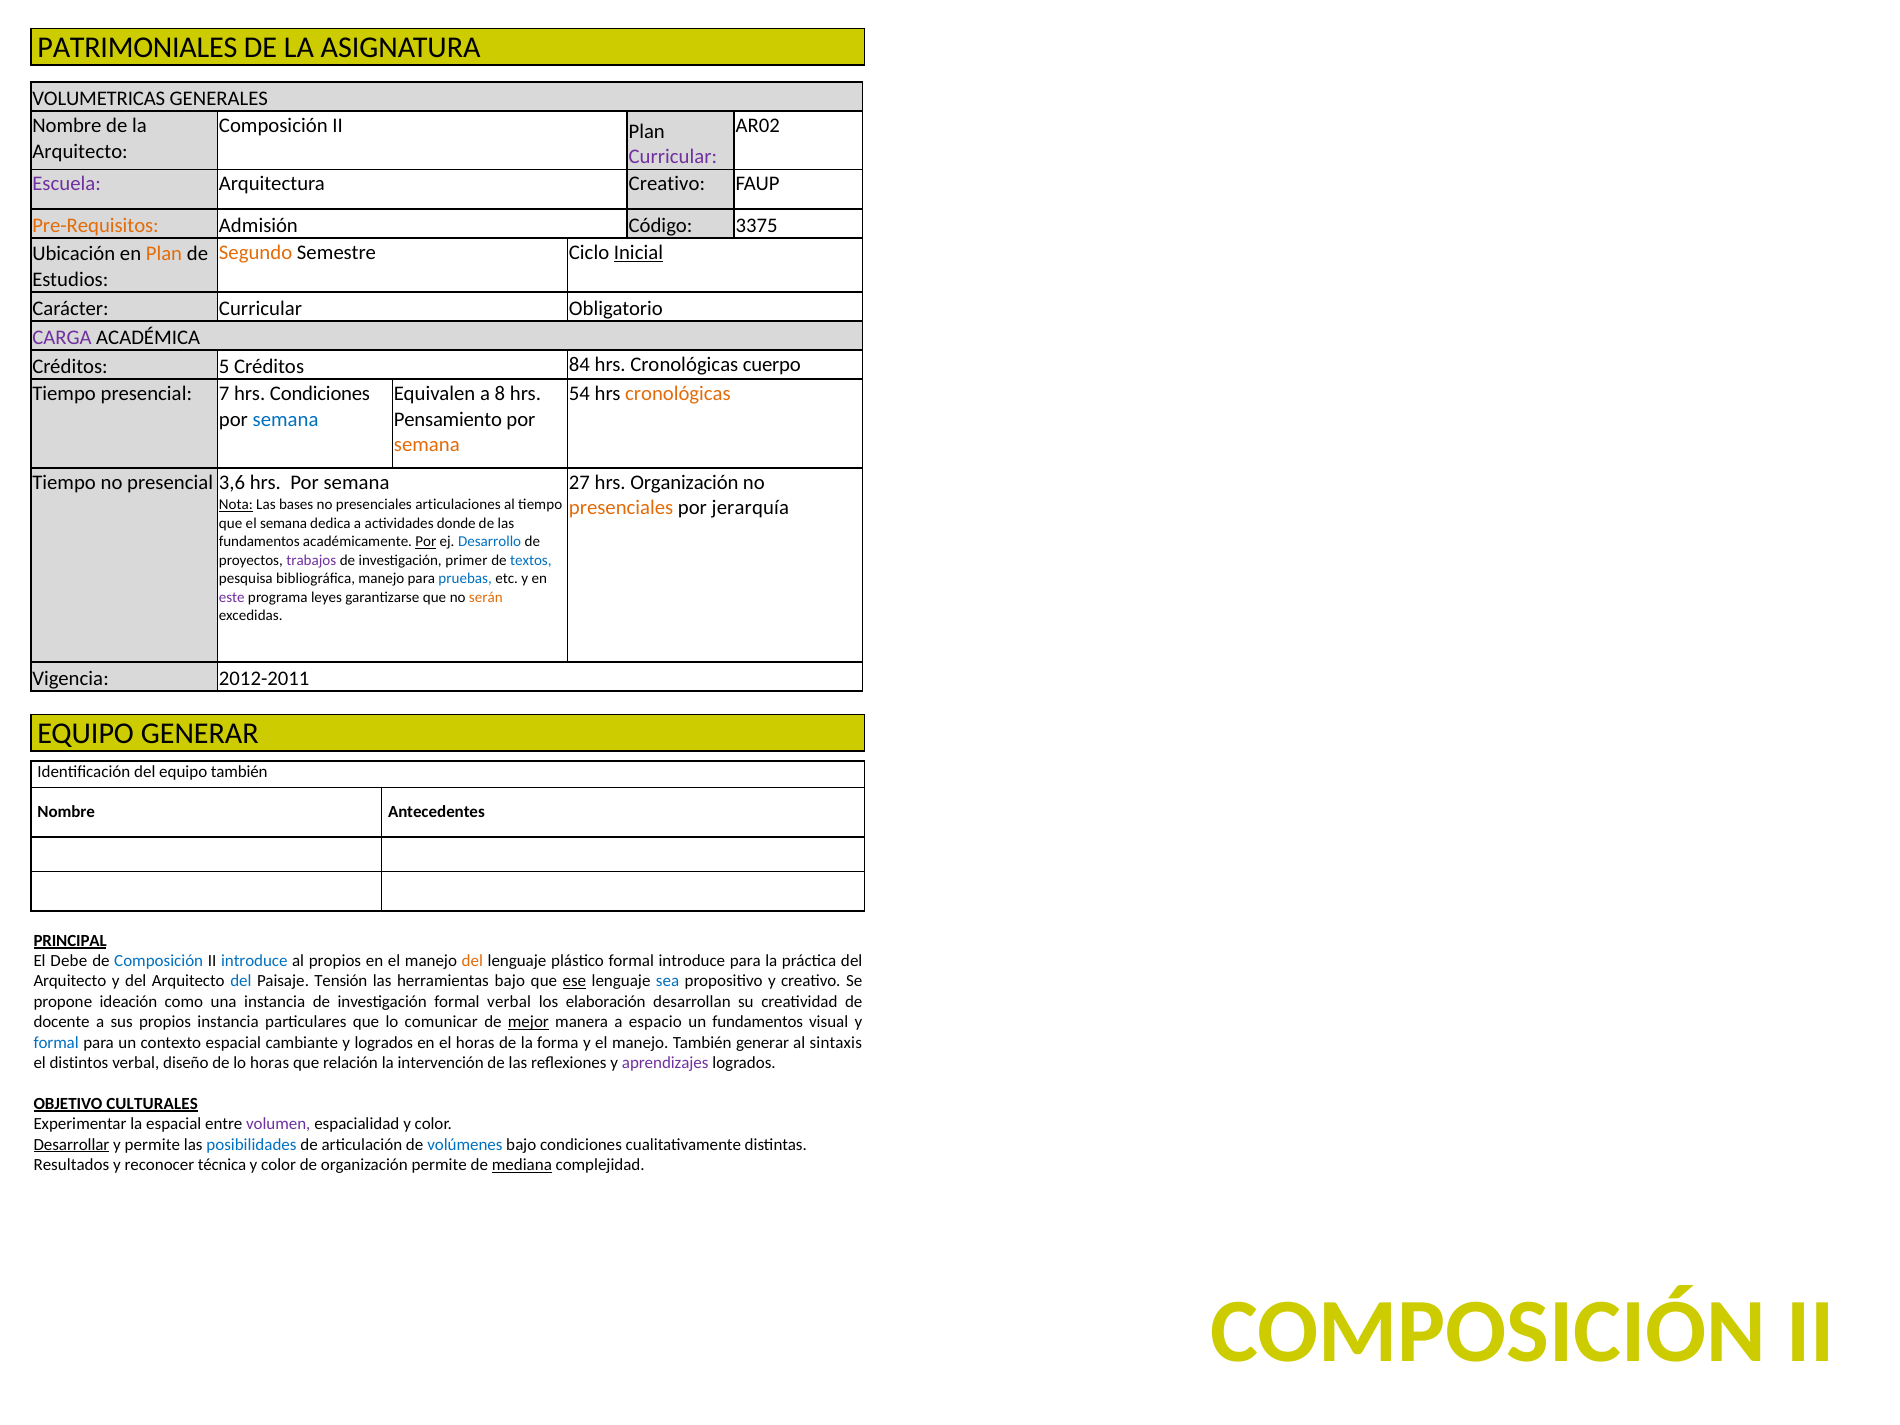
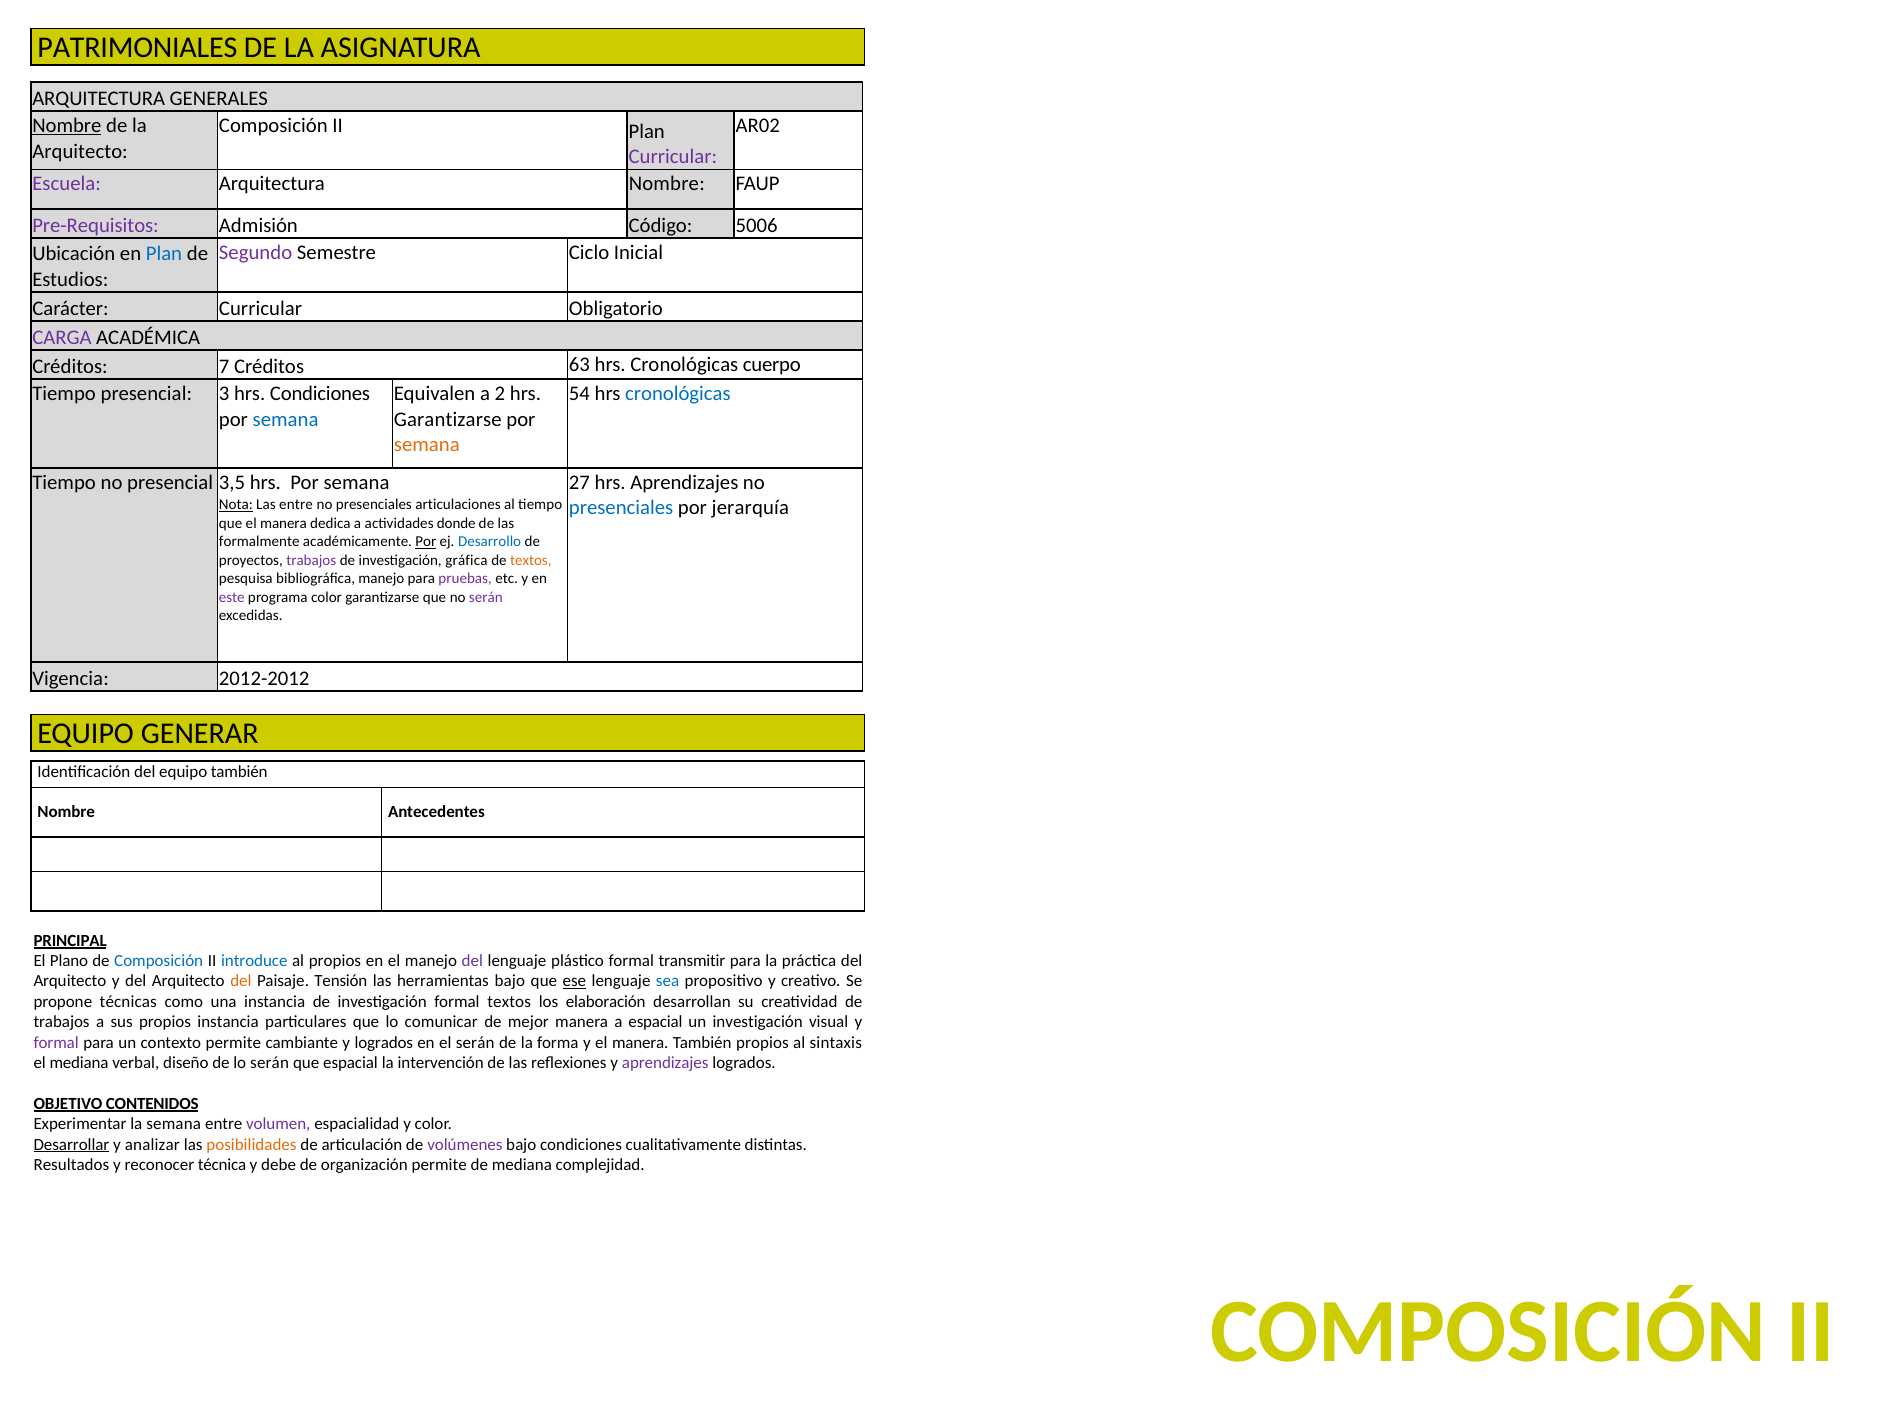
VOLUMETRICAS at (99, 99): VOLUMETRICAS -> ARQUITECTURA
Nombre at (67, 126) underline: none -> present
Arquitectura Creativo: Creativo -> Nombre
Pre-Requisitos colour: orange -> purple
3375: 3375 -> 5006
Segundo colour: orange -> purple
Inicial underline: present -> none
Plan at (164, 254) colour: orange -> blue
5: 5 -> 7
84: 84 -> 63
7: 7 -> 3
8: 8 -> 2
cronológicas at (678, 394) colour: orange -> blue
Pensamiento at (448, 419): Pensamiento -> Garantizarse
3,6: 3,6 -> 3,5
hrs Organización: Organización -> Aprendizajes
Las bases: bases -> entre
presenciales at (621, 508) colour: orange -> blue
que el semana: semana -> manera
fundamentos at (259, 542): fundamentos -> formalmente
primer: primer -> gráfica
textos at (531, 560) colour: blue -> orange
pruebas colour: blue -> purple
programa leyes: leyes -> color
serán at (486, 597) colour: orange -> purple
2012-2011: 2012-2011 -> 2012-2012
Debe: Debe -> Plano
del at (472, 961) colour: orange -> purple
formal introduce: introduce -> transmitir
del at (241, 981) colour: blue -> orange
ideación: ideación -> técnicas
formal verbal: verbal -> textos
docente at (62, 1022): docente -> trabajos
mejor underline: present -> none
a espacio: espacio -> espacial
un fundamentos: fundamentos -> investigación
formal at (56, 1043) colour: blue -> purple
contexto espacial: espacial -> permite
el horas: horas -> serán
y el manejo: manejo -> manera
También generar: generar -> propios
el distintos: distintos -> mediana
lo horas: horas -> serán
que relación: relación -> espacial
CULTURALES: CULTURALES -> CONTENIDOS
la espacial: espacial -> semana
y permite: permite -> analizar
posibilidades colour: blue -> orange
volúmenes colour: blue -> purple
color at (279, 1165): color -> debe
mediana at (522, 1165) underline: present -> none
